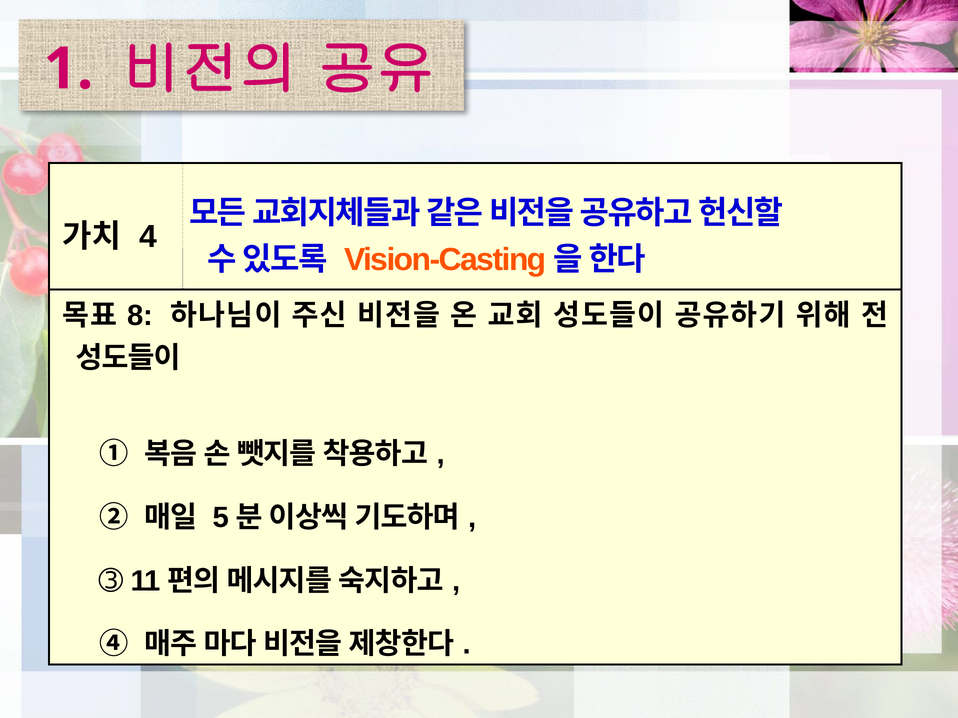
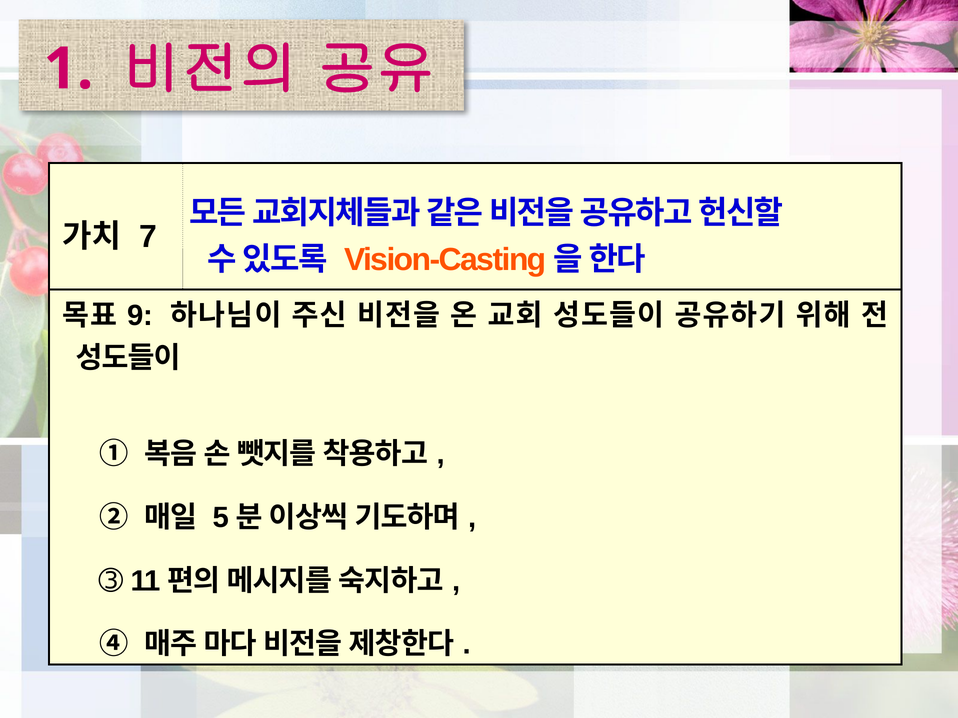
4: 4 -> 7
8: 8 -> 9
